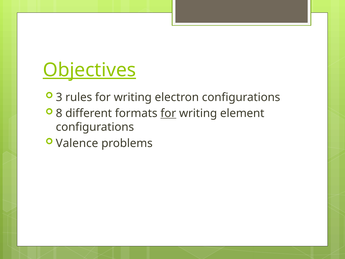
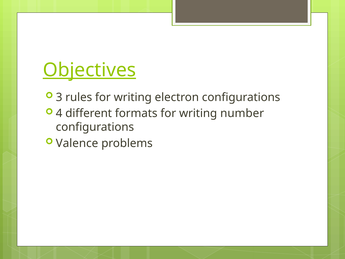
8: 8 -> 4
for at (168, 113) underline: present -> none
element: element -> number
